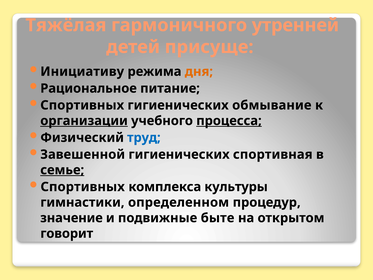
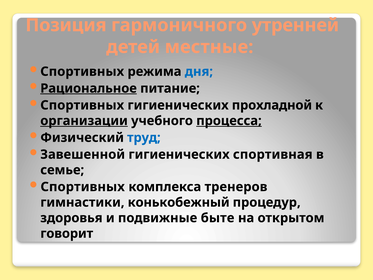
Тяжёлая: Тяжёлая -> Позиция
присуще: присуще -> местные
Инициативу at (82, 71): Инициативу -> Спортивных
дня colour: orange -> blue
Рациональное underline: none -> present
обмывание: обмывание -> прохладной
семье underline: present -> none
культуры: культуры -> тренеров
определенном: определенном -> конькобежный
значение: значение -> здоровья
